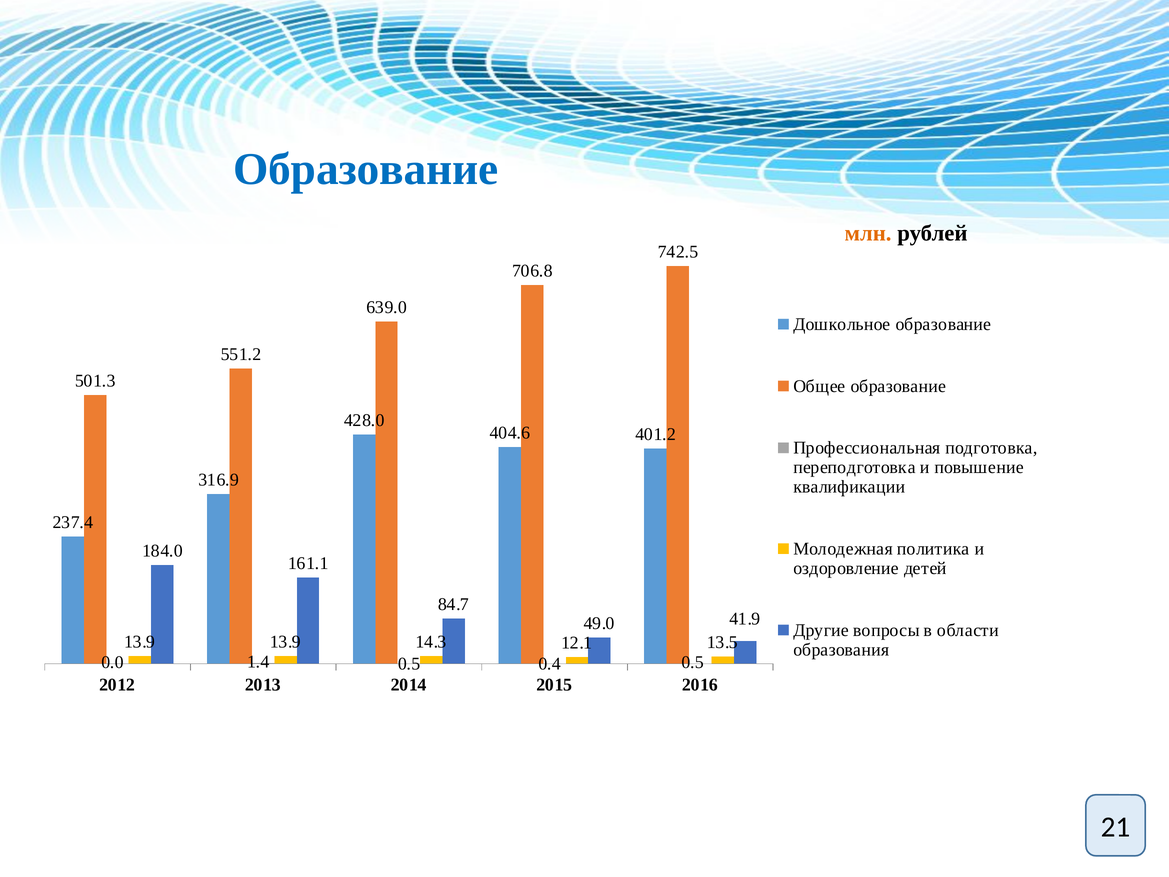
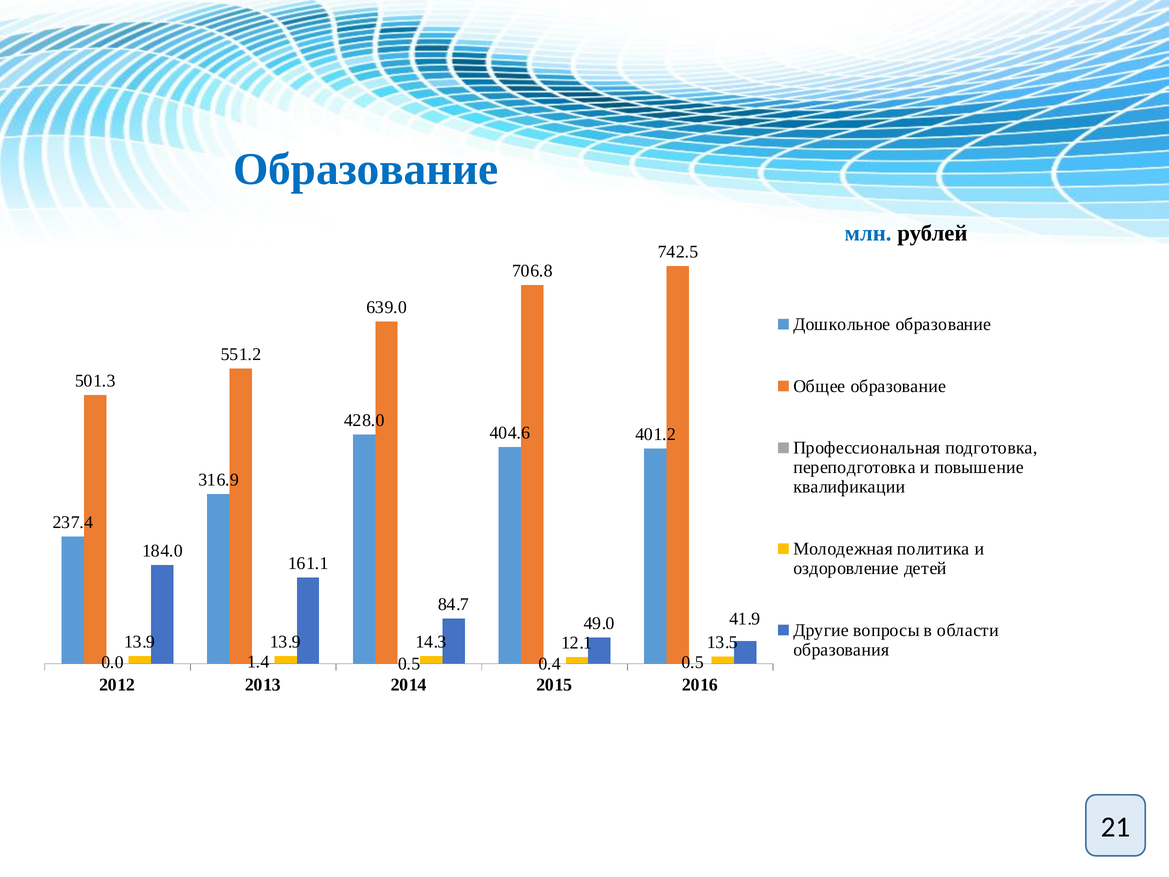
млн colour: orange -> blue
